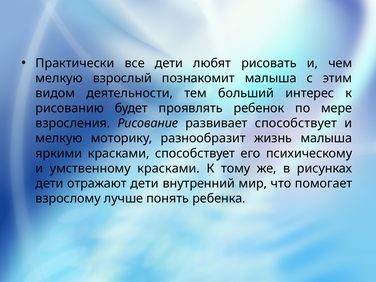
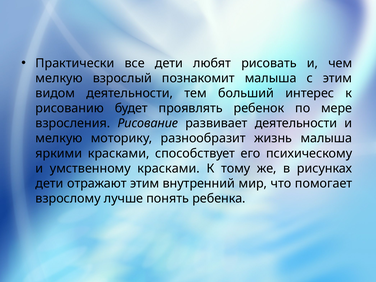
развивает способствует: способствует -> деятельности
отражают дети: дети -> этим
